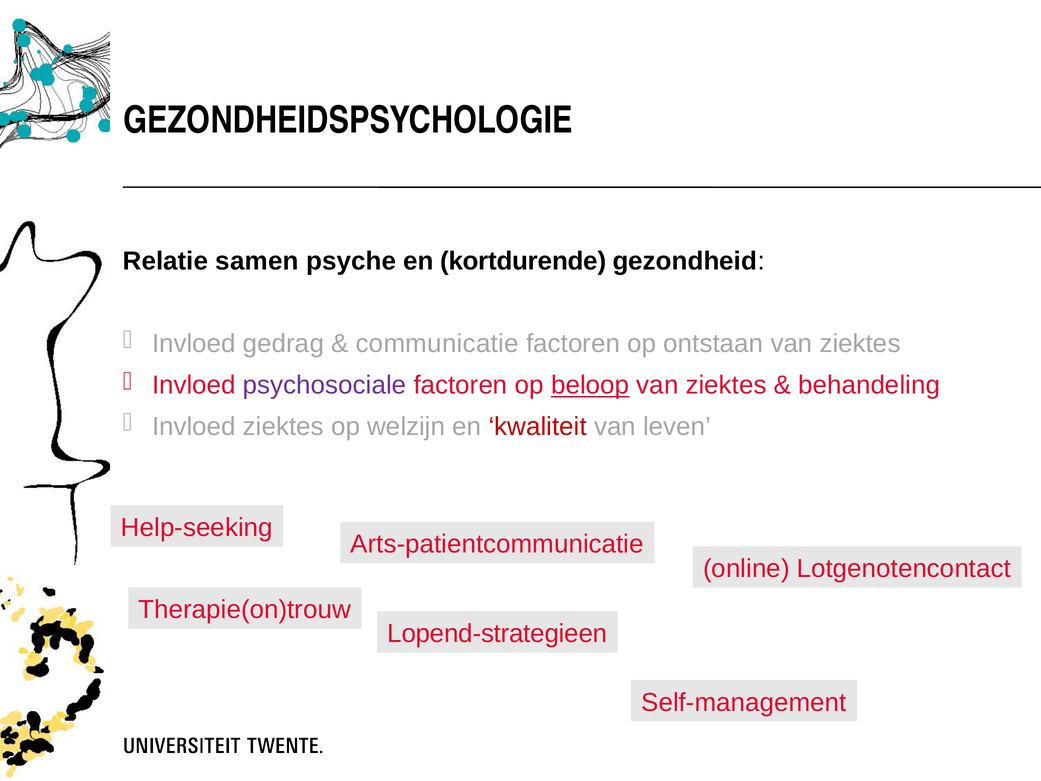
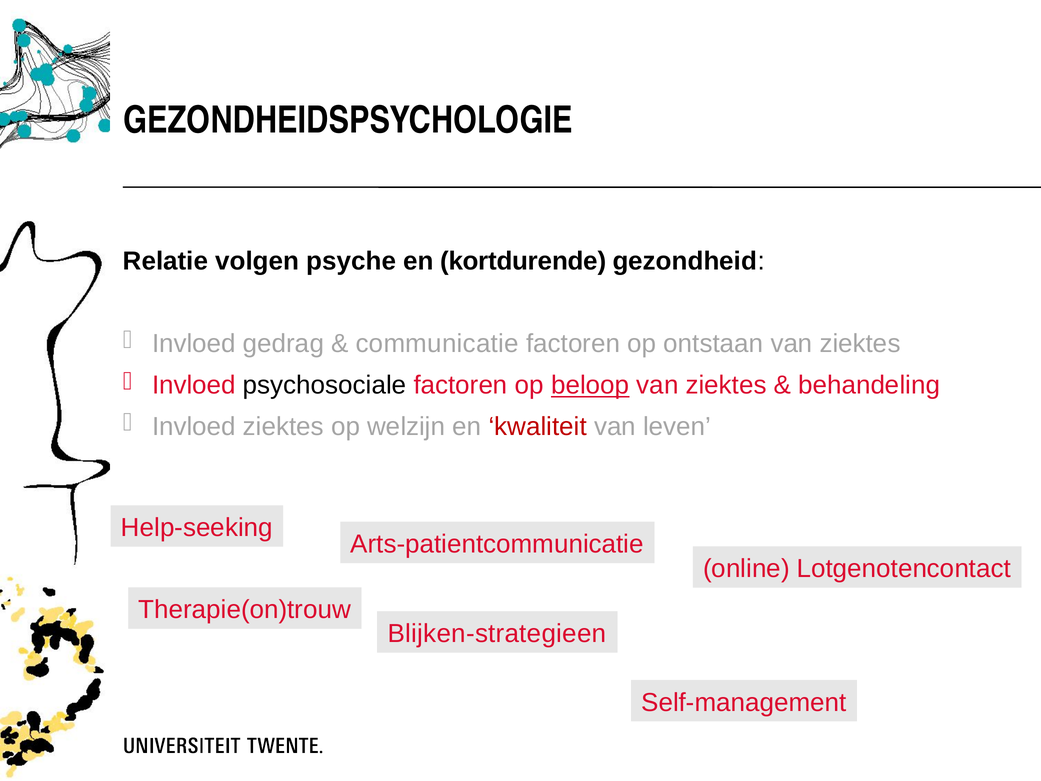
samen: samen -> volgen
psychosociale colour: purple -> black
Lopend-strategieen: Lopend-strategieen -> Blijken-strategieen
